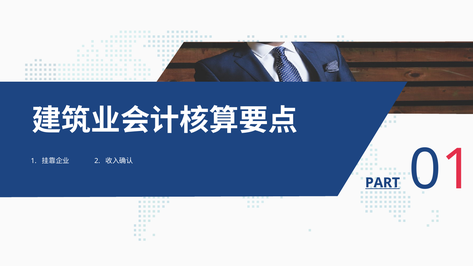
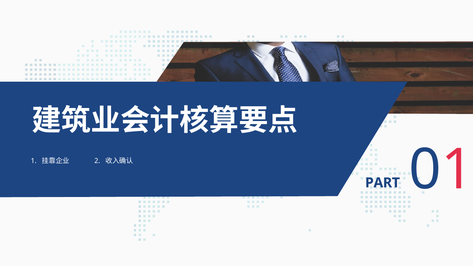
PART underline: present -> none
